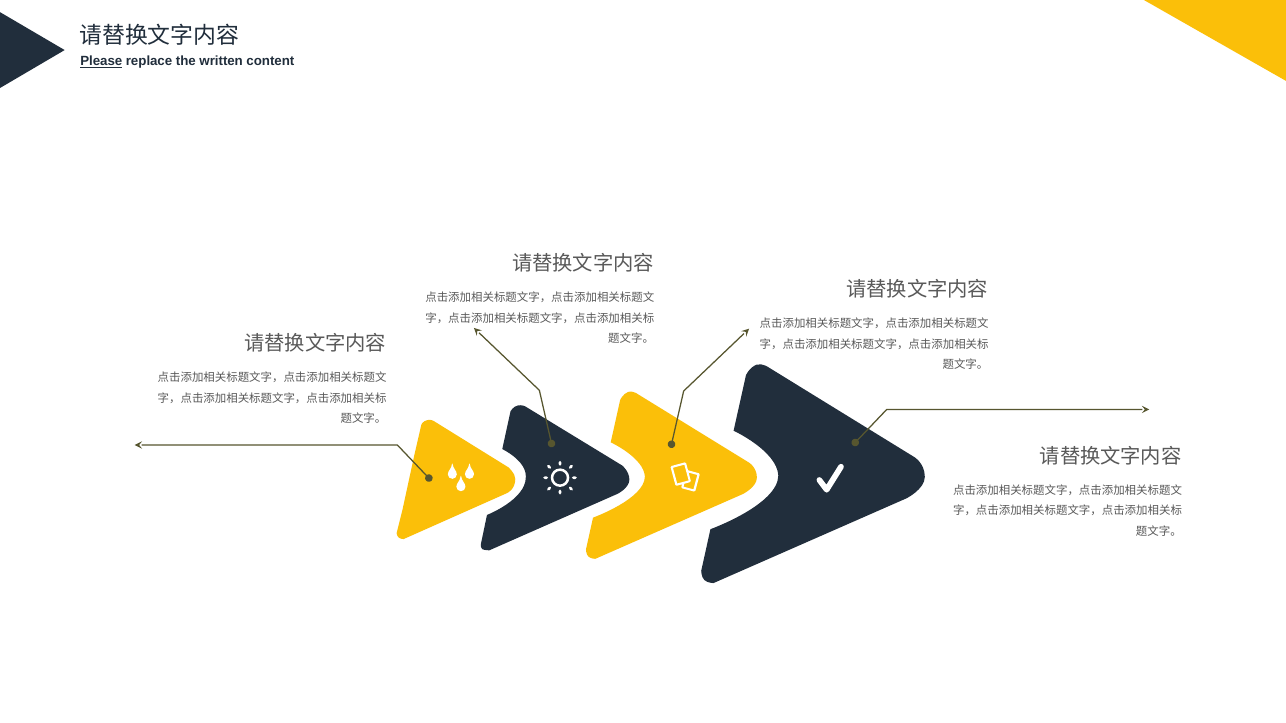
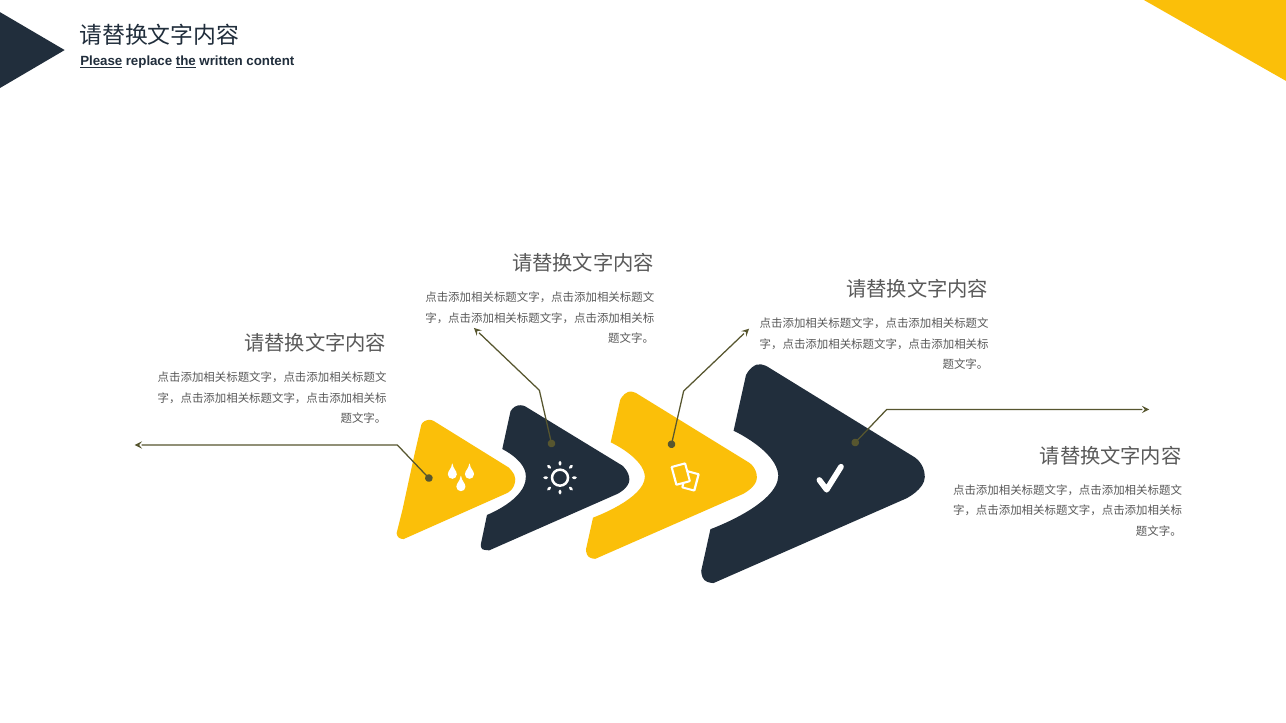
the underline: none -> present
